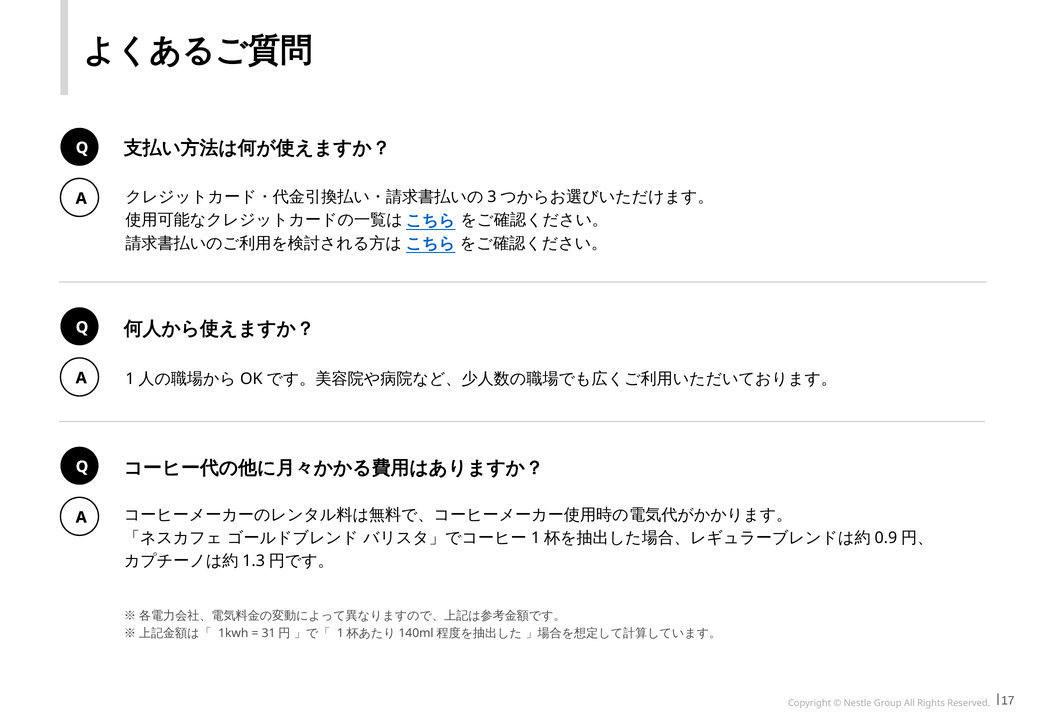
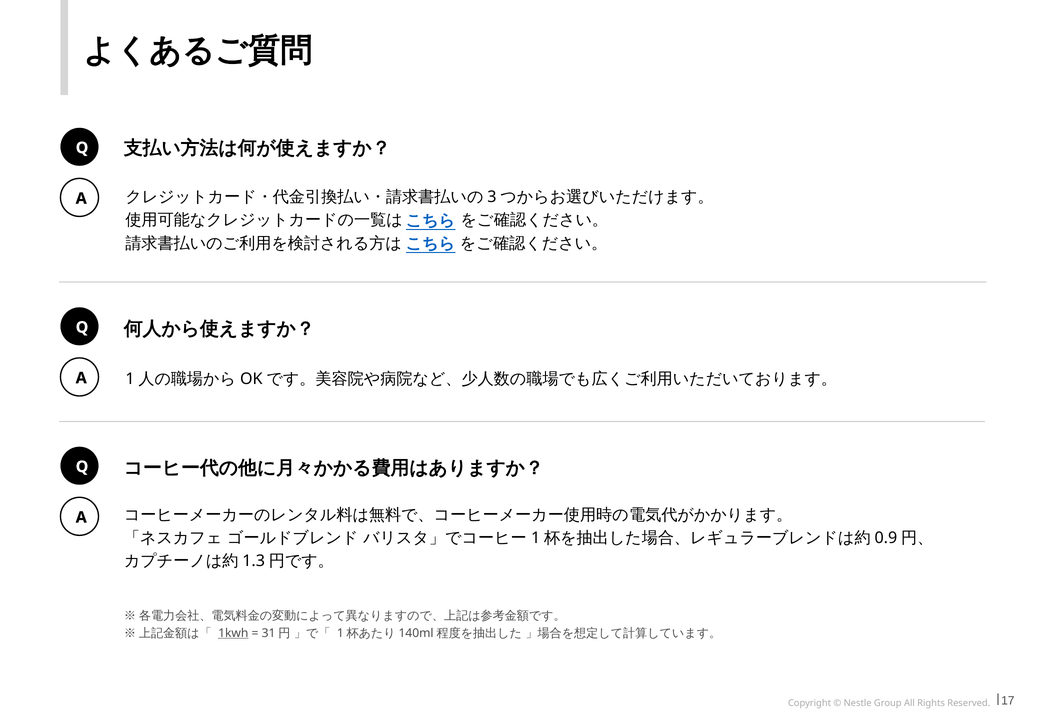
1kwh underline: none -> present
